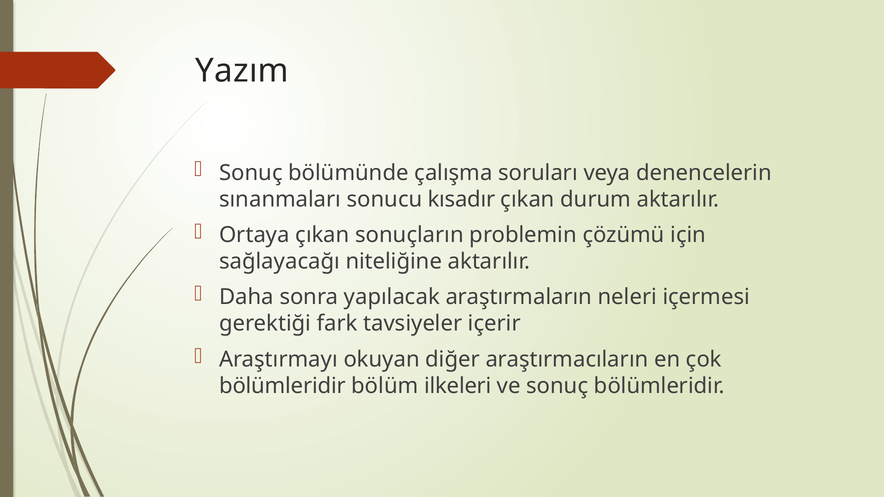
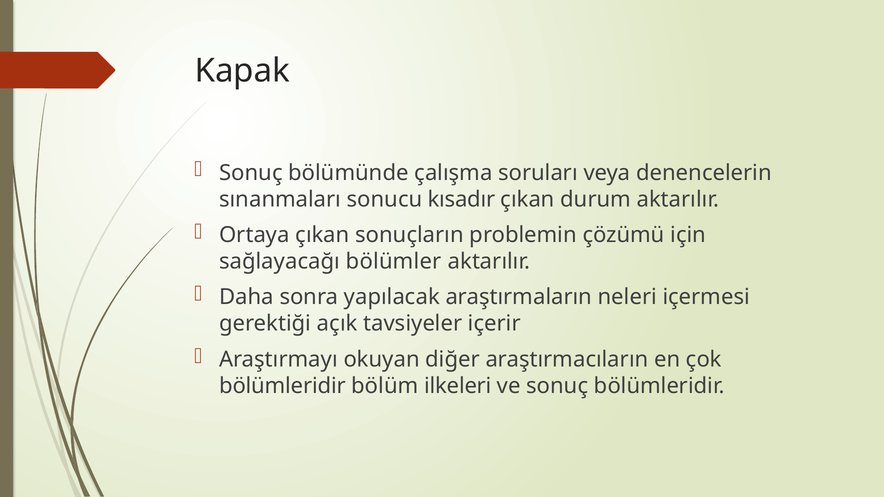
Yazım: Yazım -> Kapak
niteliğine: niteliğine -> bölümler
fark: fark -> açık
